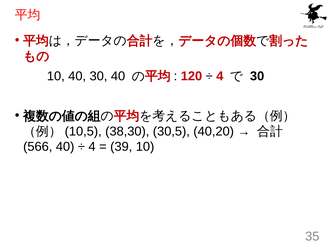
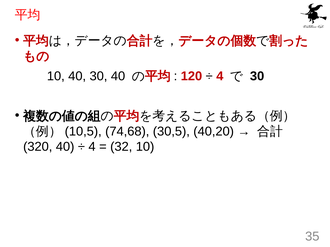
38,30: 38,30 -> 74,68
566: 566 -> 320
39: 39 -> 32
